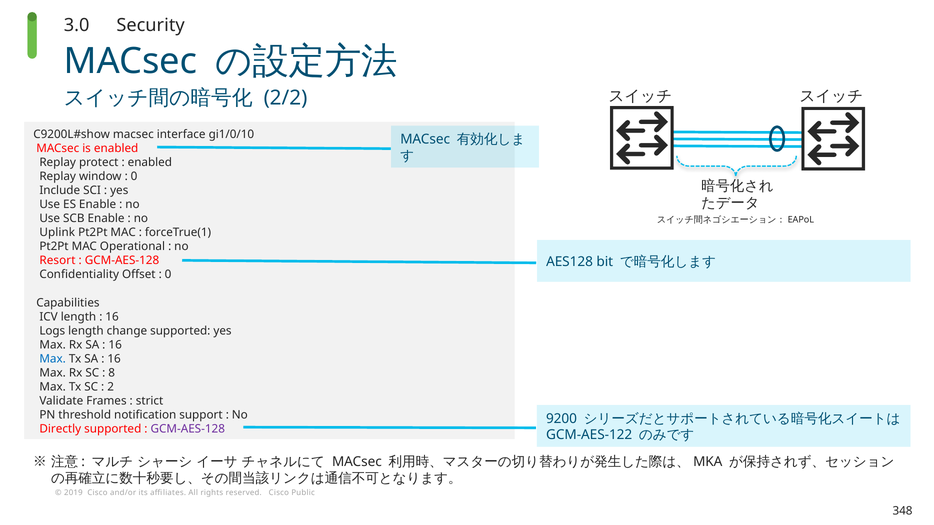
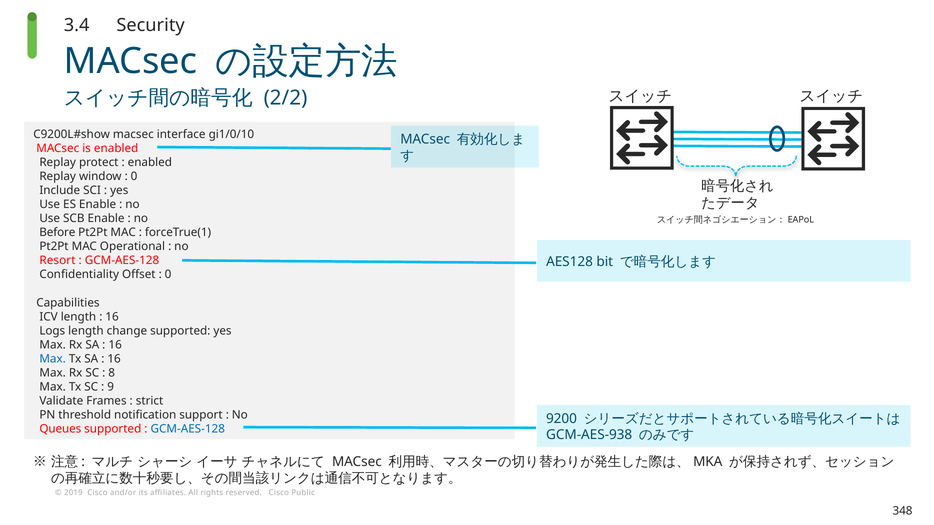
3.0: 3.0 -> 3.4
Uplink: Uplink -> Before
2: 2 -> 9
Directly: Directly -> Queues
GCM-AES-128 at (188, 429) colour: purple -> blue
GCM-AES-122: GCM-AES-122 -> GCM-AES-938
